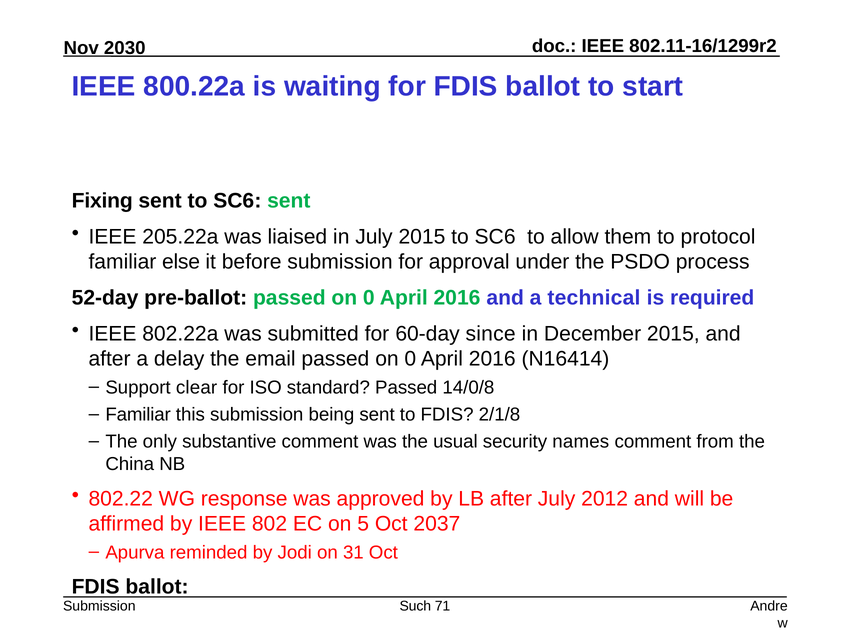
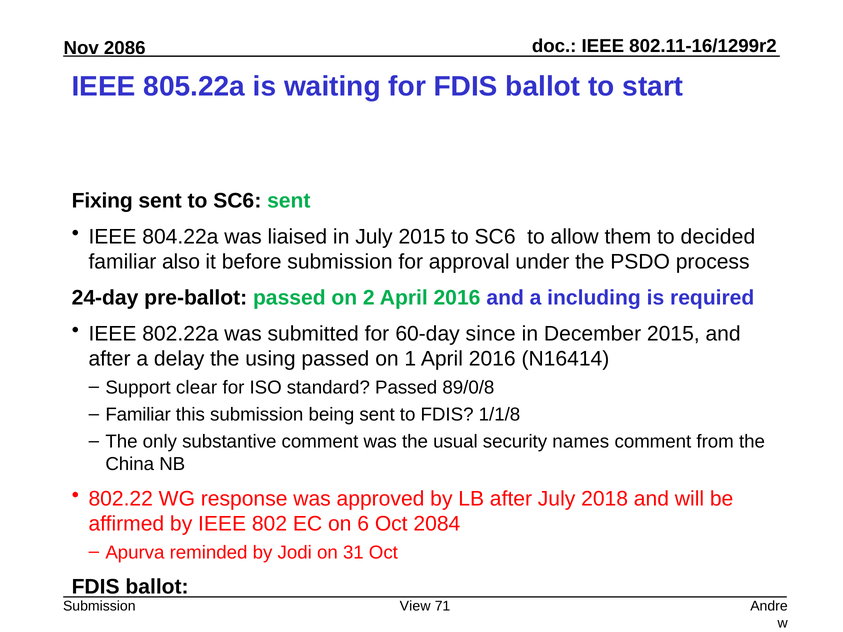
2030: 2030 -> 2086
800.22a: 800.22a -> 805.22a
205.22a: 205.22a -> 804.22a
protocol: protocol -> decided
else: else -> also
52-day: 52-day -> 24-day
pre-ballot passed on 0: 0 -> 2
technical: technical -> including
email: email -> using
0 at (410, 359): 0 -> 1
14/0/8: 14/0/8 -> 89/0/8
2/1/8: 2/1/8 -> 1/1/8
2012: 2012 -> 2018
5: 5 -> 6
2037: 2037 -> 2084
Such: Such -> View
